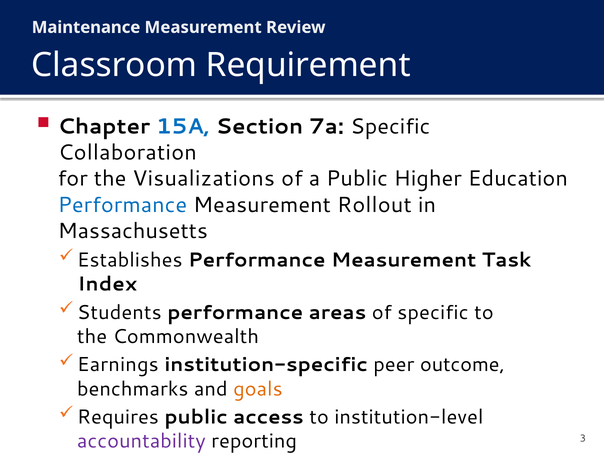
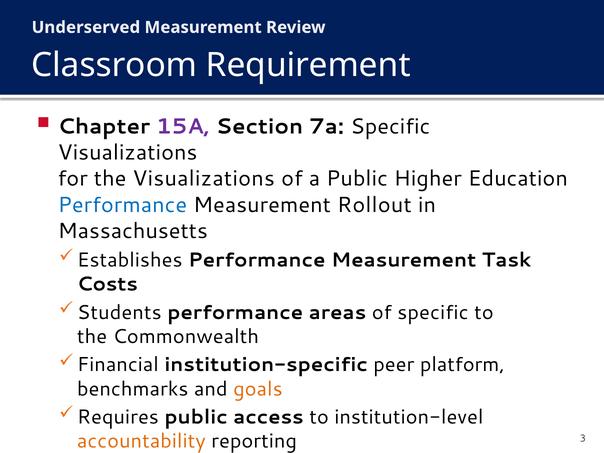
Maintenance: Maintenance -> Underserved
15A colour: blue -> purple
Collaboration at (127, 153): Collaboration -> Visualizations
Index: Index -> Costs
Earnings: Earnings -> Financial
outcome: outcome -> platform
accountability colour: purple -> orange
